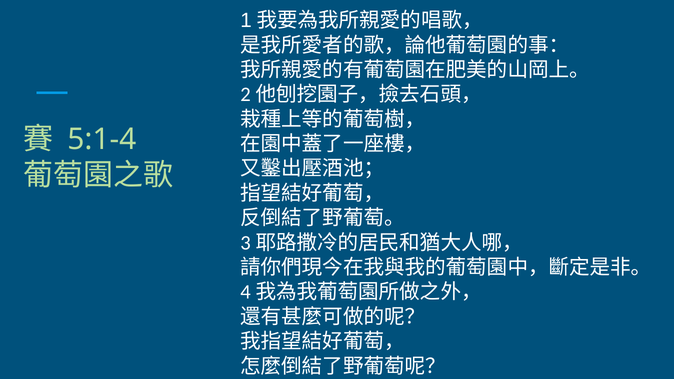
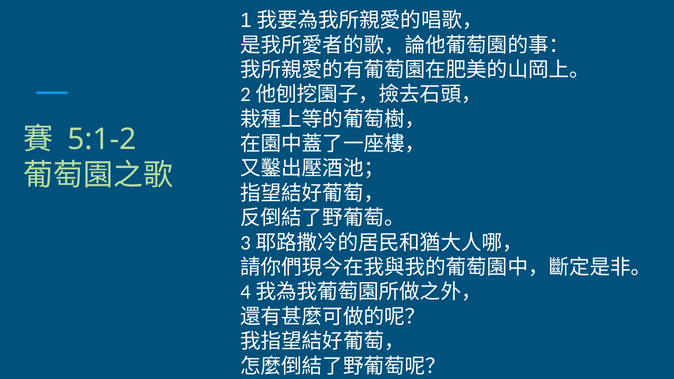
5:1-4: 5:1-4 -> 5:1-2
